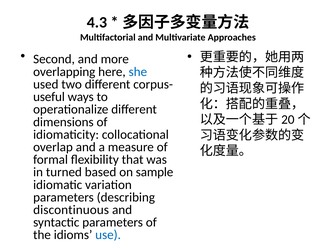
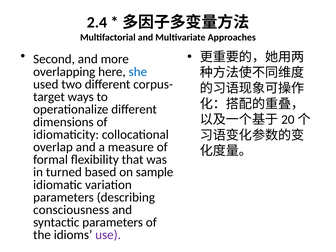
4.3: 4.3 -> 2.4
useful: useful -> target
discontinuous: discontinuous -> consciousness
use colour: blue -> purple
